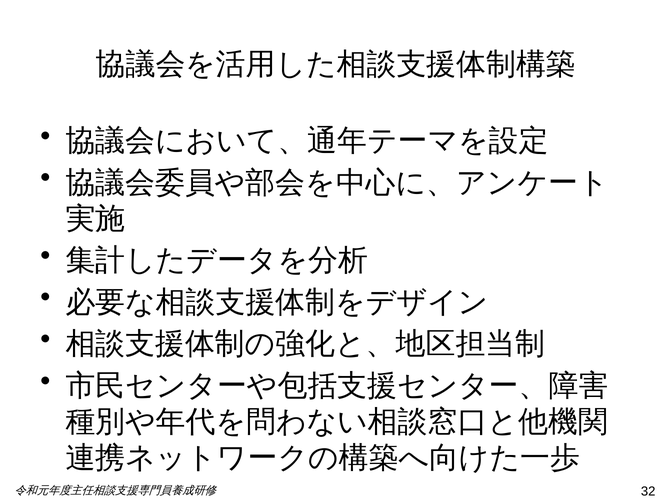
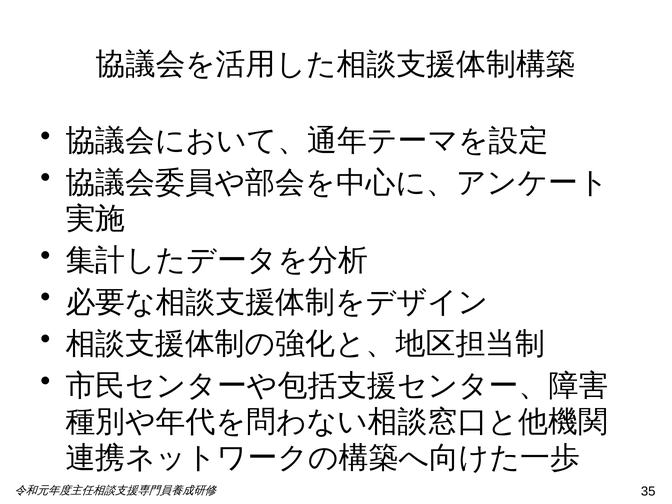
32: 32 -> 35
